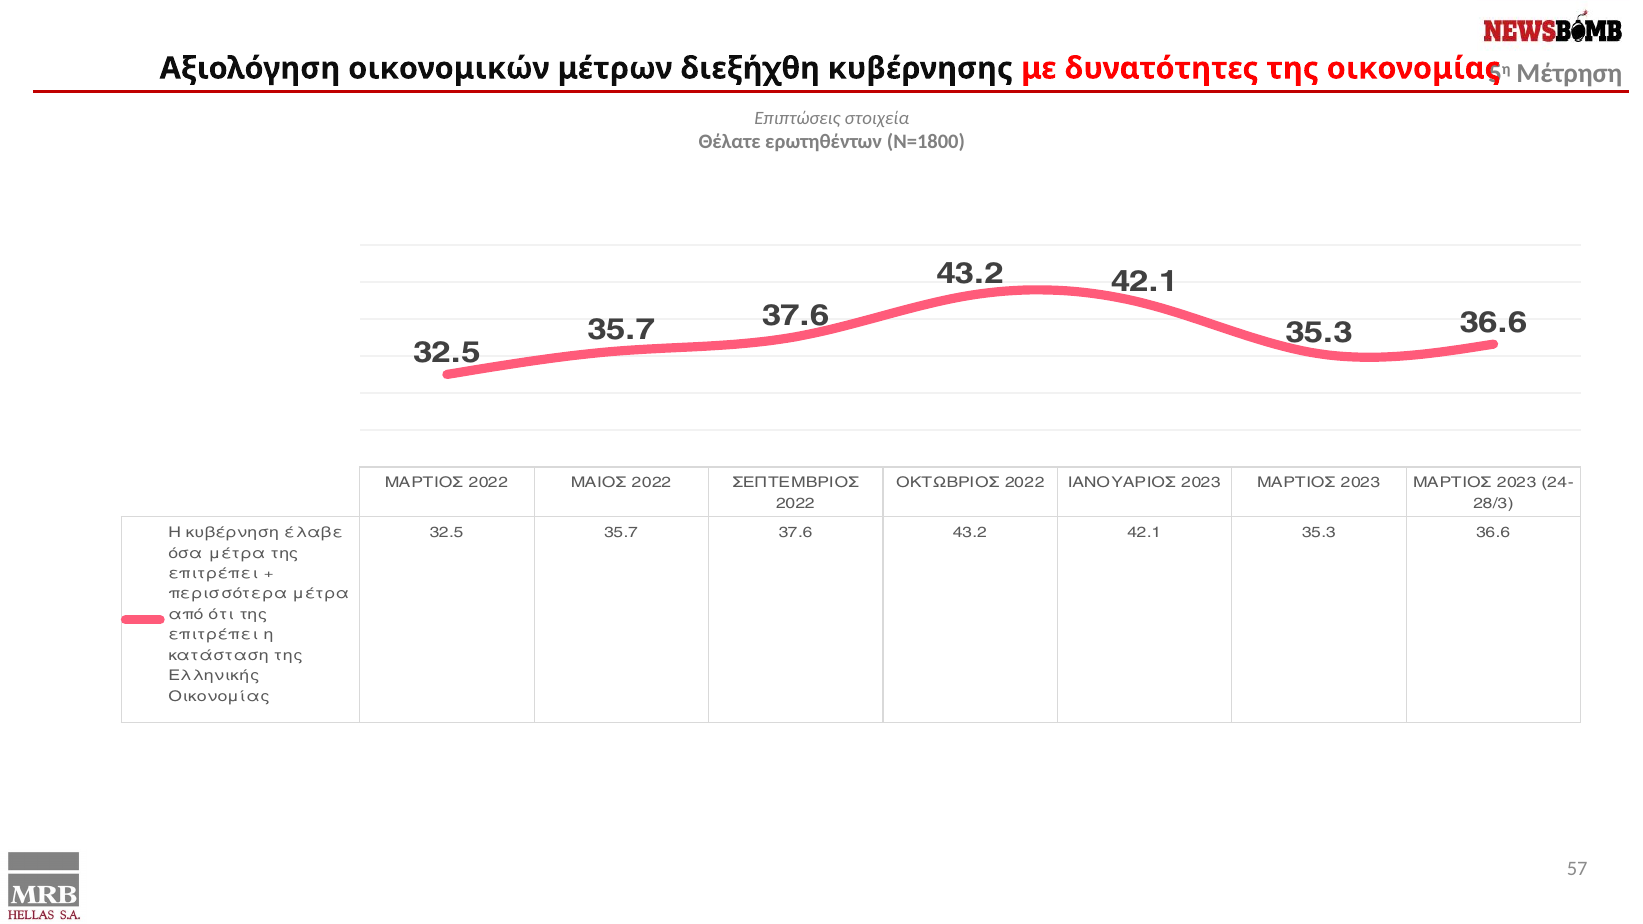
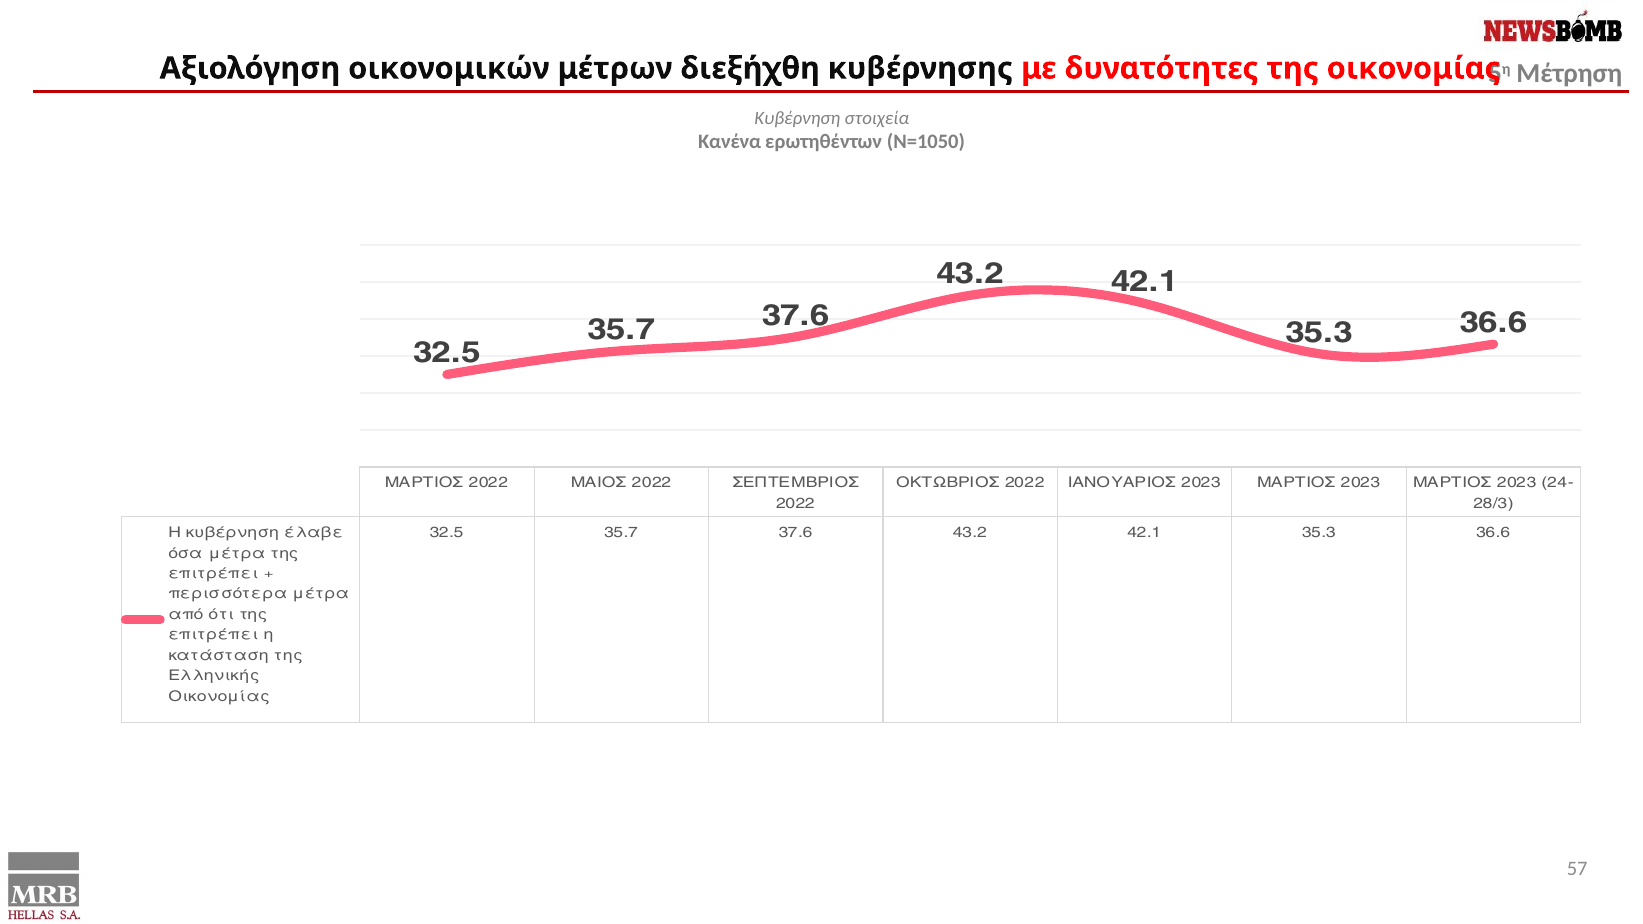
Επιπτώσεις: Επιπτώσεις -> Κυβέρνηση
Θέλατε: Θέλατε -> Κανένα
N=1800: N=1800 -> N=1050
